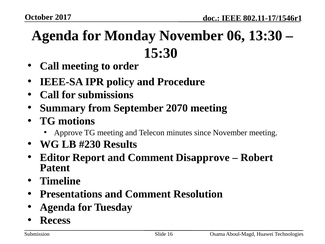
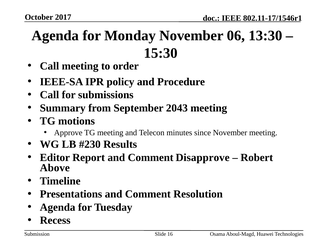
2070: 2070 -> 2043
Patent: Patent -> Above
